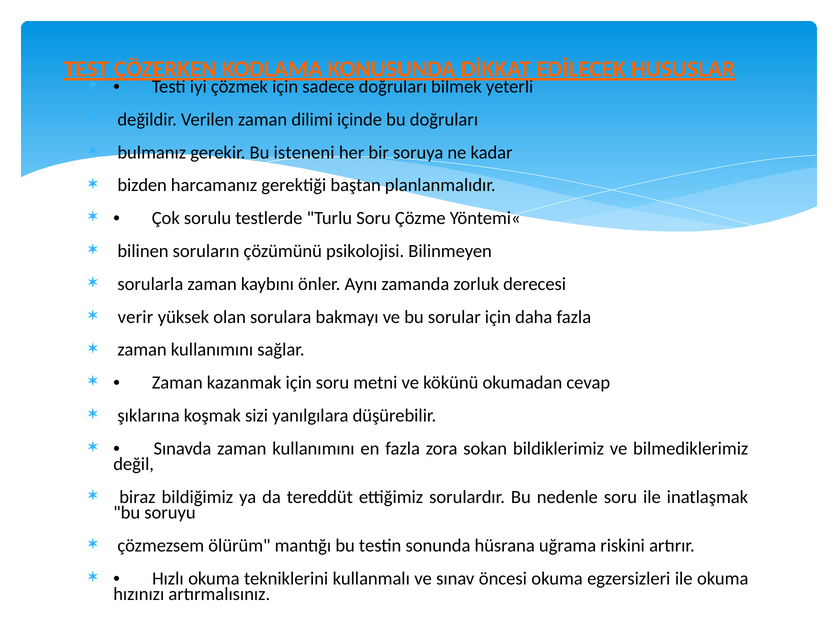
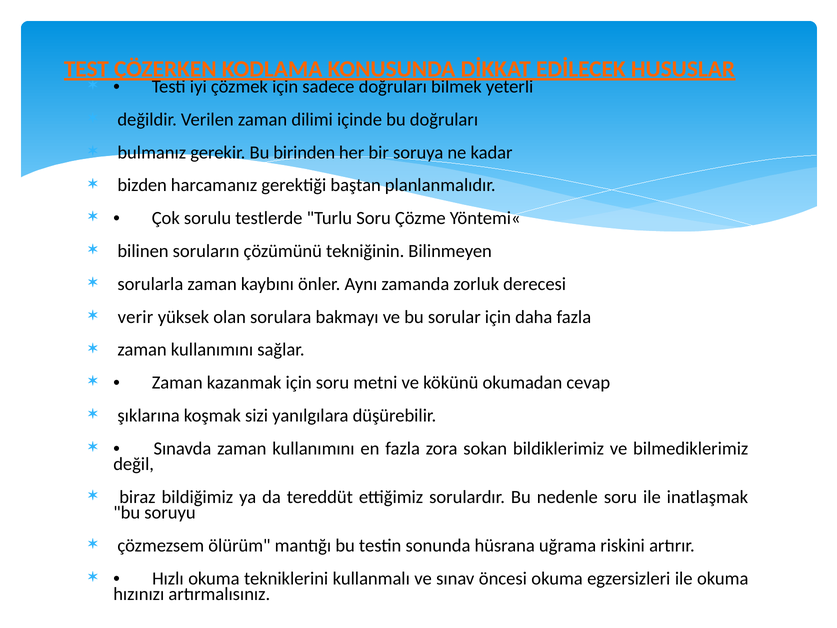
isteneni: isteneni -> birinden
psikolojisi: psikolojisi -> tekniğinin
